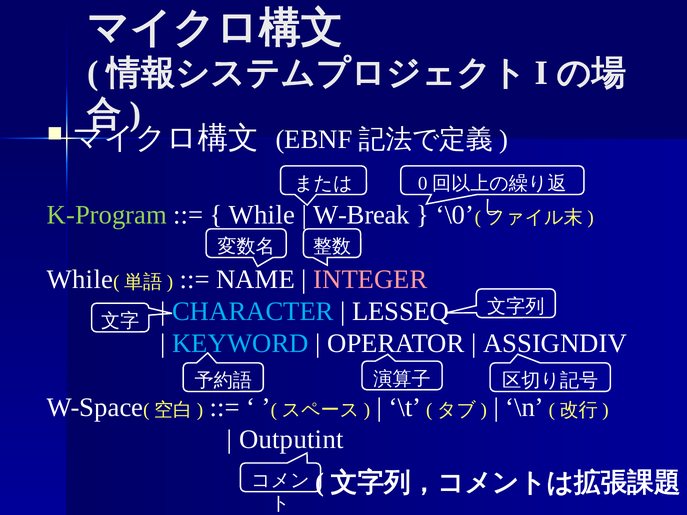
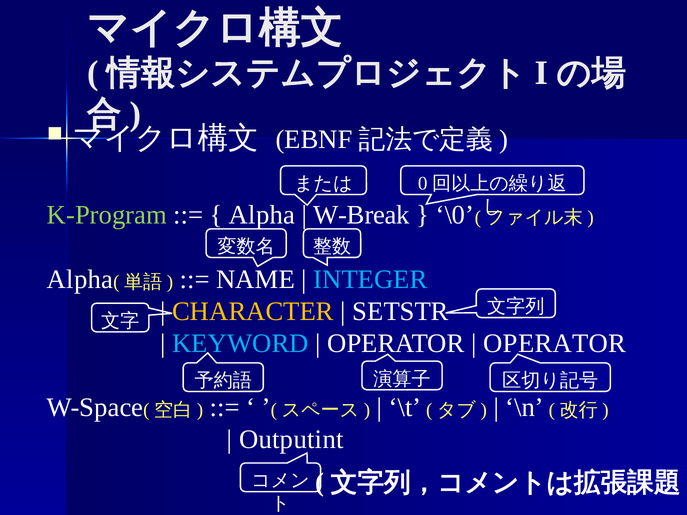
While at (262, 215): While -> Alpha
While at (80, 279): While -> Alpha
INTEGER colour: pink -> light blue
CHARACTER colour: light blue -> yellow
LESSEQ: LESSEQ -> SETSTR
ASSIGNDIV at (555, 344): ASSIGNDIV -> OPERATOR
